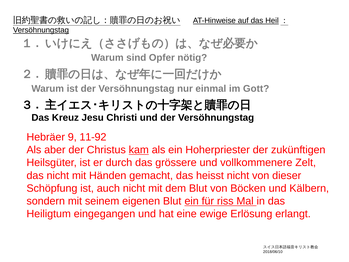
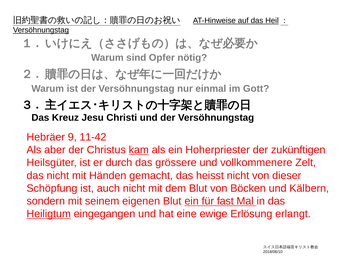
11-92: 11-92 -> 11-42
riss: riss -> fast
Heiligtum underline: none -> present
